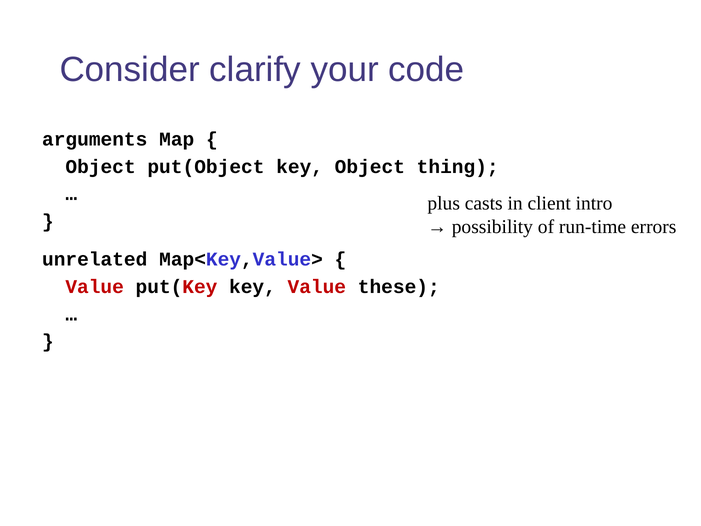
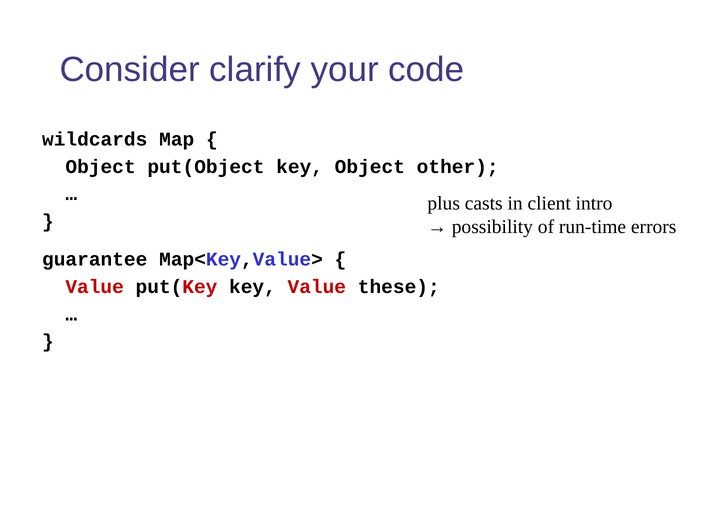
arguments: arguments -> wildcards
thing: thing -> other
unrelated: unrelated -> guarantee
